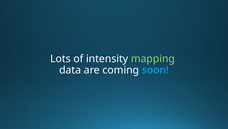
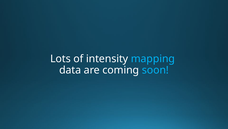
mapping colour: light green -> light blue
